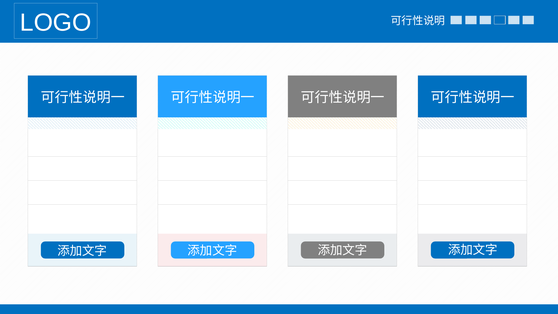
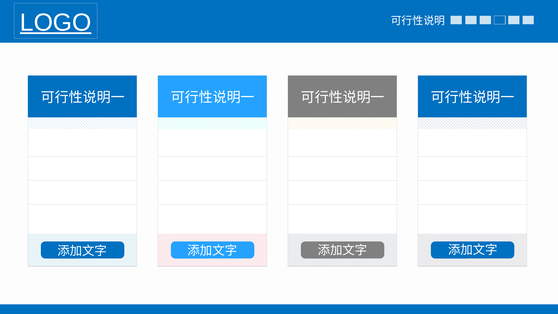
LOGO underline: none -> present
